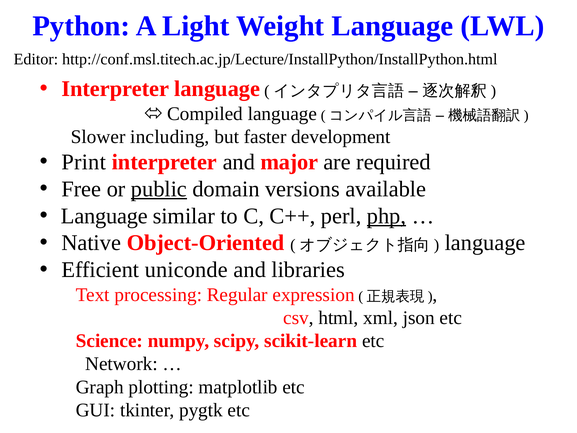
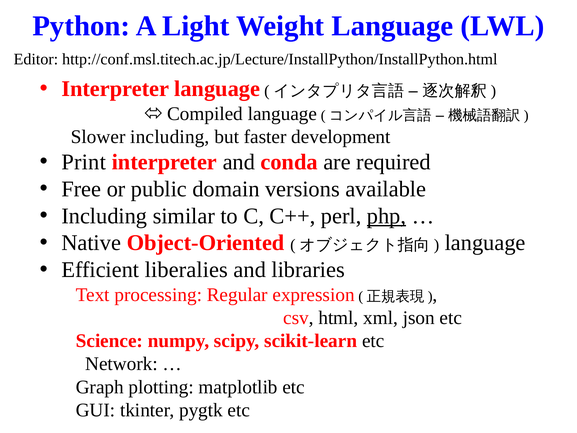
major: major -> conda
public underline: present -> none
Language at (104, 216): Language -> Including
uniconde: uniconde -> liberalies
